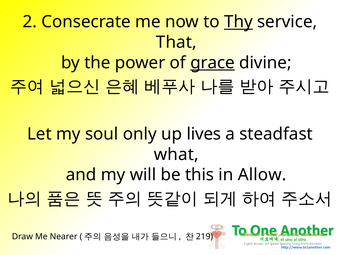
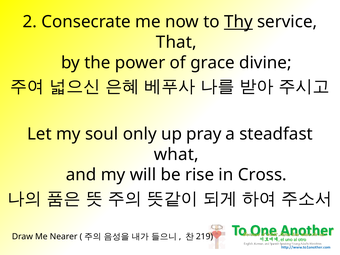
grace underline: present -> none
lives: lives -> pray
this: this -> rise
Allow: Allow -> Cross
